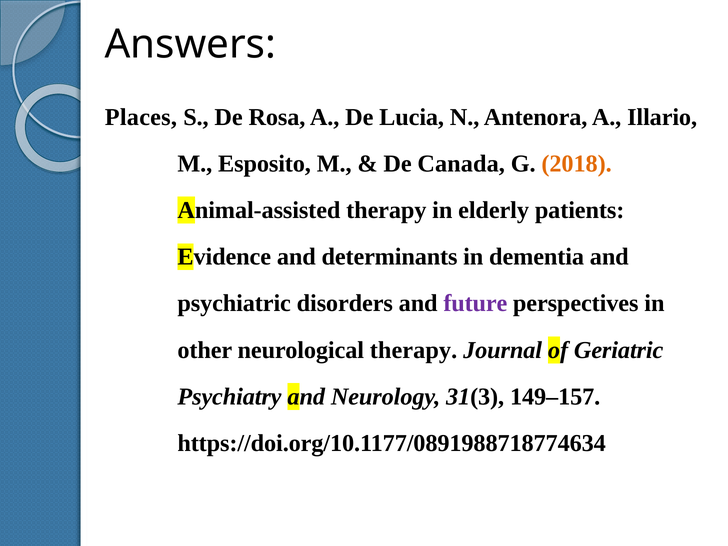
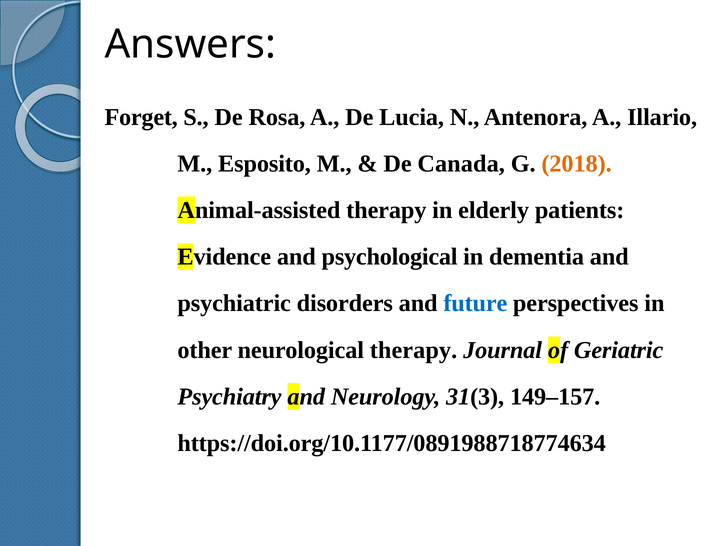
Places: Places -> Forget
determinants: determinants -> psychological
future colour: purple -> blue
